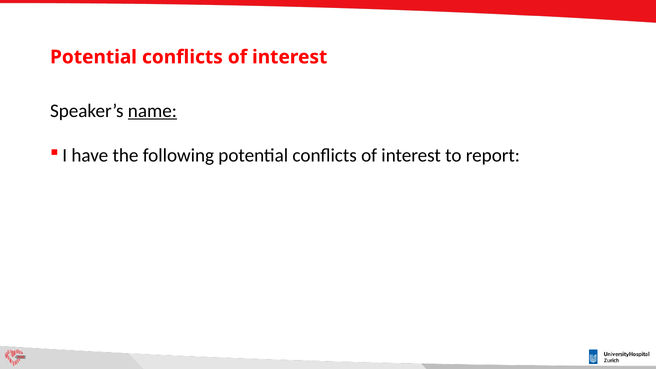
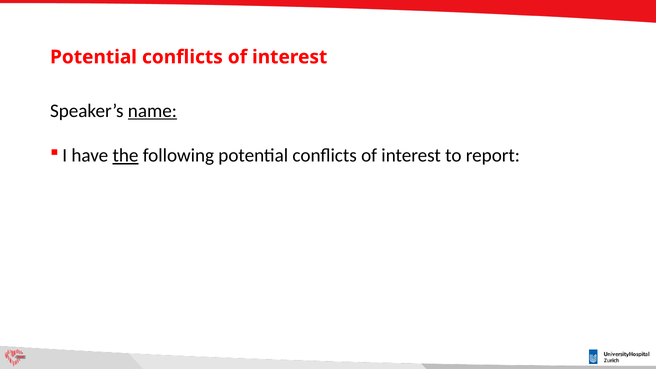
the underline: none -> present
